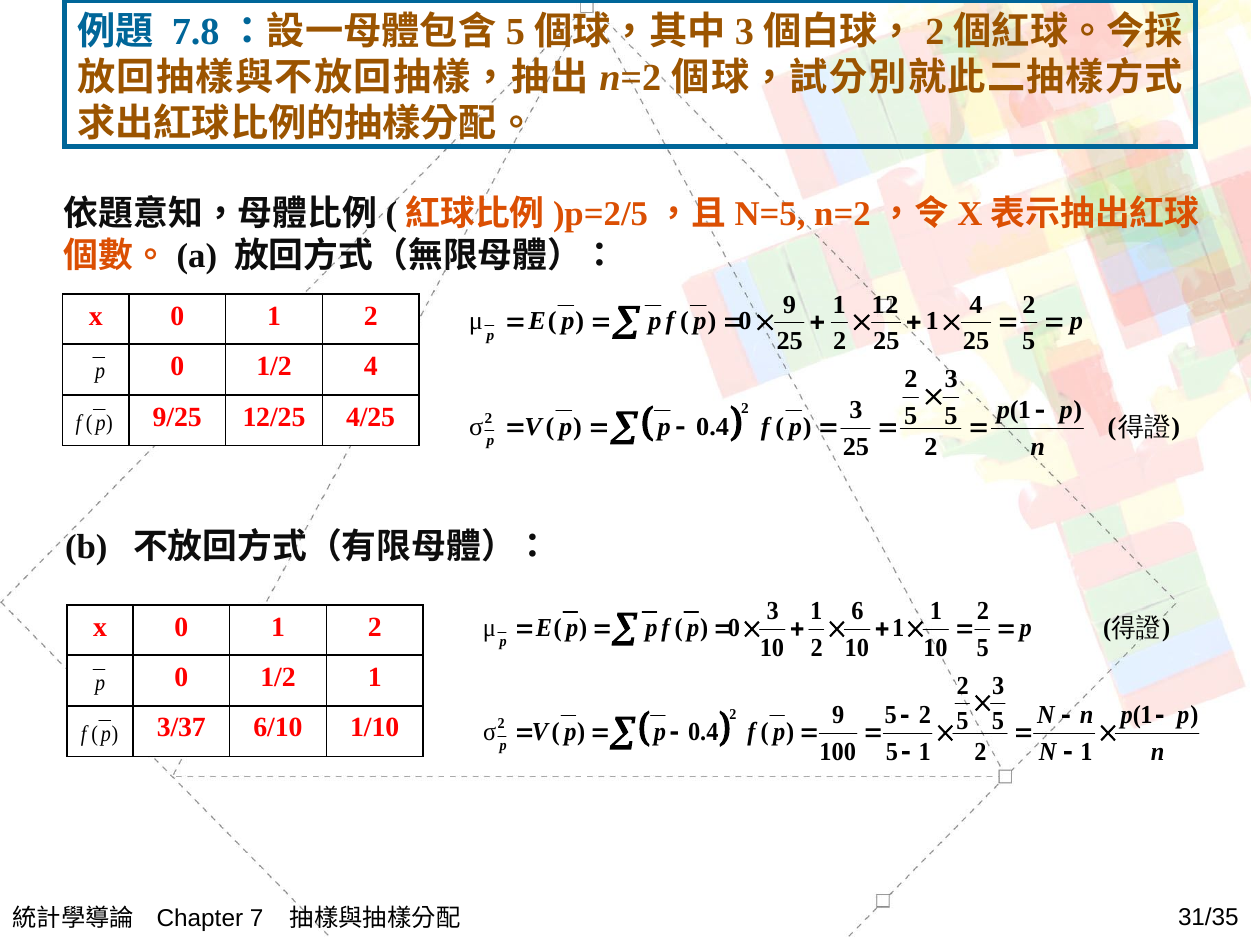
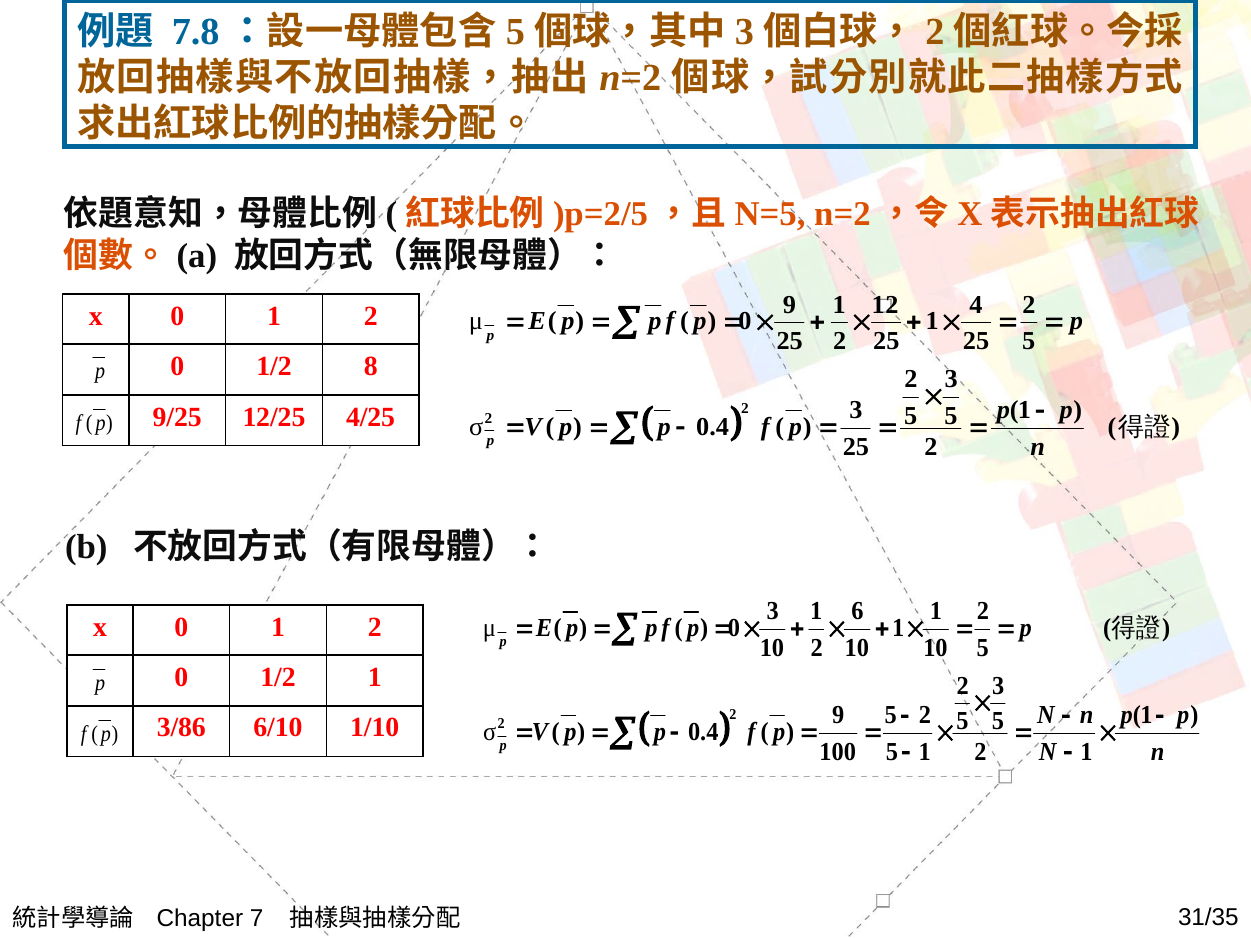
1/2 4: 4 -> 8
3/37: 3/37 -> 3/86
